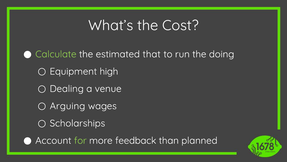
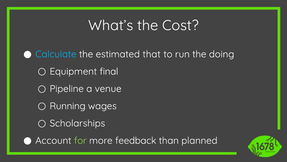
Calculate colour: light green -> light blue
high: high -> final
Dealing: Dealing -> Pipeline
Arguing: Arguing -> Running
